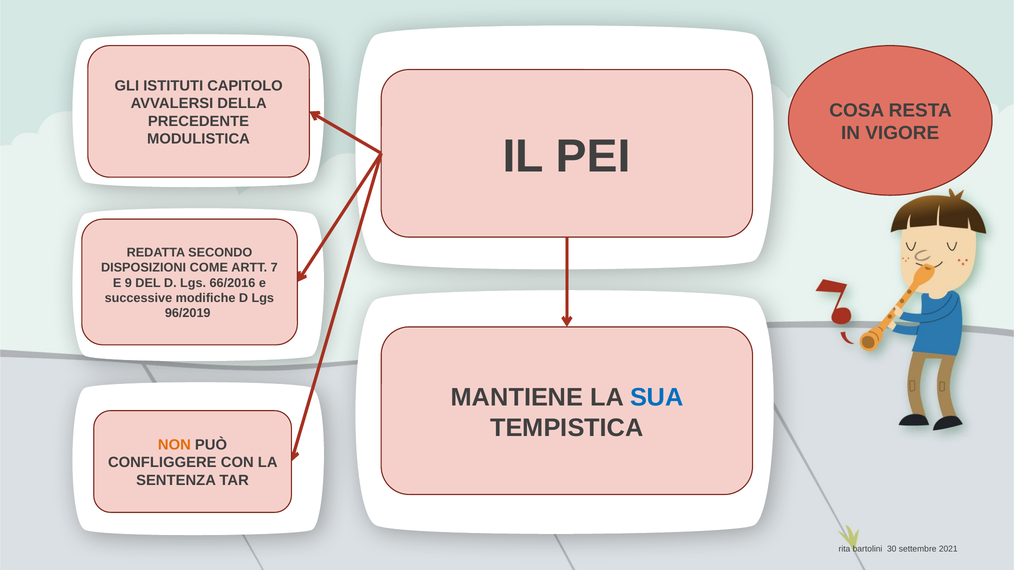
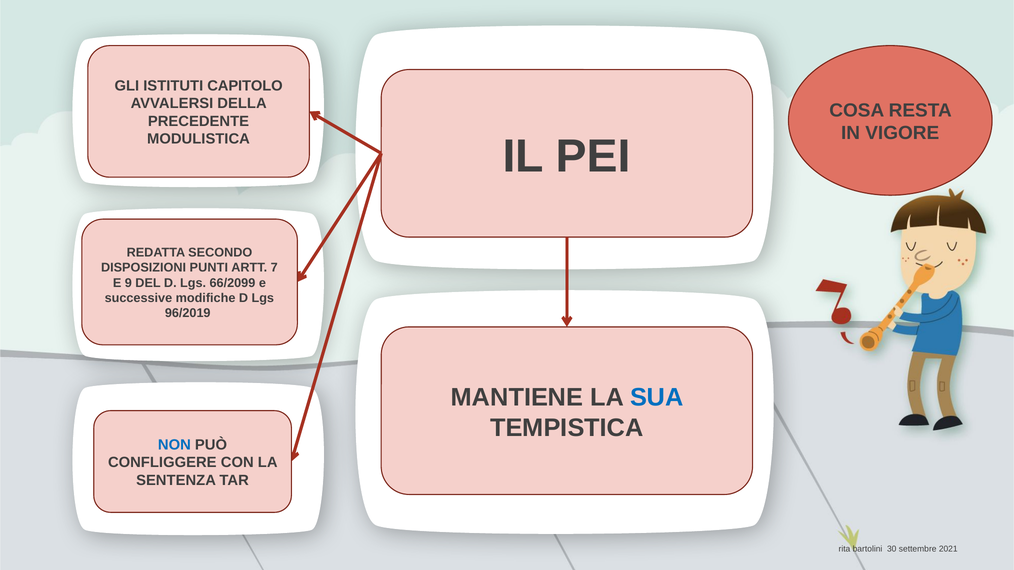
COME: COME -> PUNTI
66/2016: 66/2016 -> 66/2099
NON colour: orange -> blue
